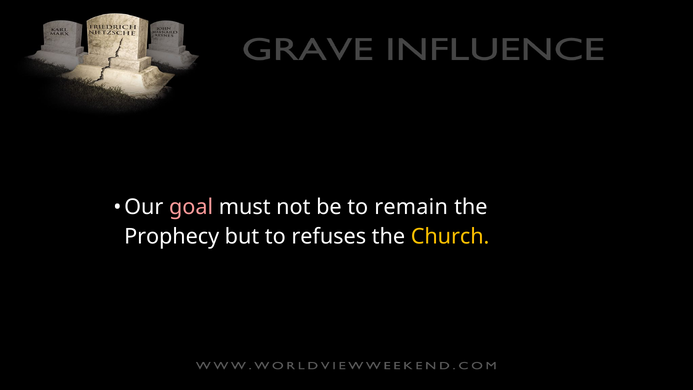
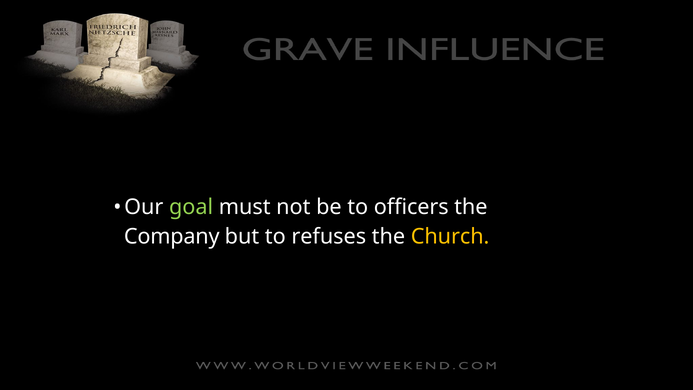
goal colour: pink -> light green
remain: remain -> officers
Prophecy: Prophecy -> Company
